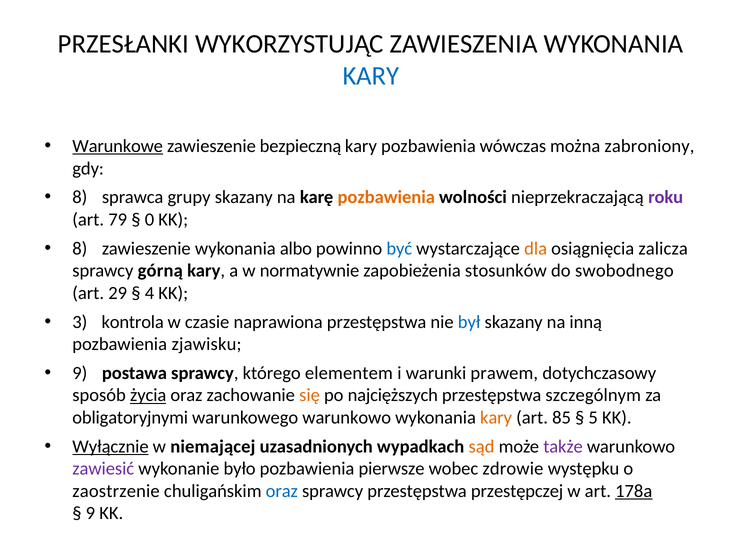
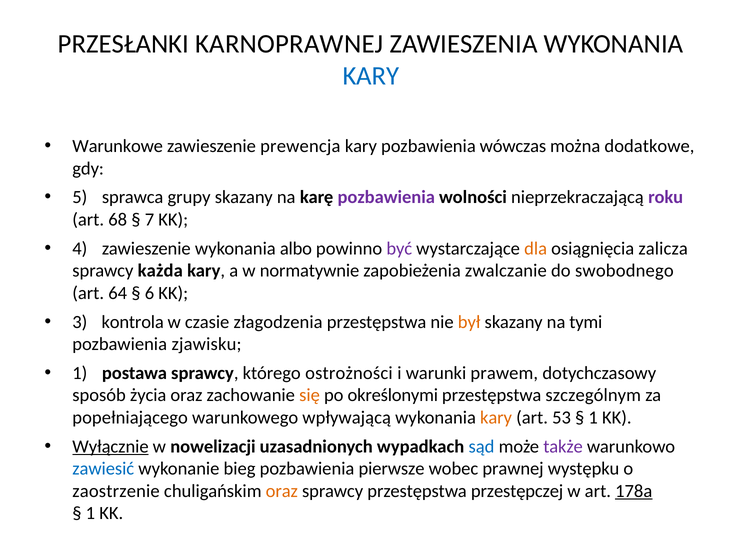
WYKORZYSTUJĄC: WYKORZYSTUJĄC -> KARNOPRAWNEJ
Warunkowe underline: present -> none
bezpieczną: bezpieczną -> prewencja
zabroniony: zabroniony -> dodatkowe
8 at (80, 197): 8 -> 5
pozbawienia at (386, 197) colour: orange -> purple
79: 79 -> 68
0: 0 -> 7
8 at (80, 248): 8 -> 4
być colour: blue -> purple
górną: górną -> każda
stosunków: stosunków -> zwalczanie
29: 29 -> 64
4: 4 -> 6
naprawiona: naprawiona -> złagodzenia
był colour: blue -> orange
inną: inną -> tymi
9 at (80, 373): 9 -> 1
elementem: elementem -> ostrożności
życia underline: present -> none
najcięższych: najcięższych -> określonymi
obligatoryjnymi: obligatoryjnymi -> popełniającego
warunkowego warunkowo: warunkowo -> wpływającą
85: 85 -> 53
5 at (593, 417): 5 -> 1
niemającej: niemającej -> nowelizacji
sąd colour: orange -> blue
zawiesić colour: purple -> blue
było: było -> bieg
zdrowie: zdrowie -> prawnej
oraz at (282, 491) colour: blue -> orange
9 at (90, 513): 9 -> 1
